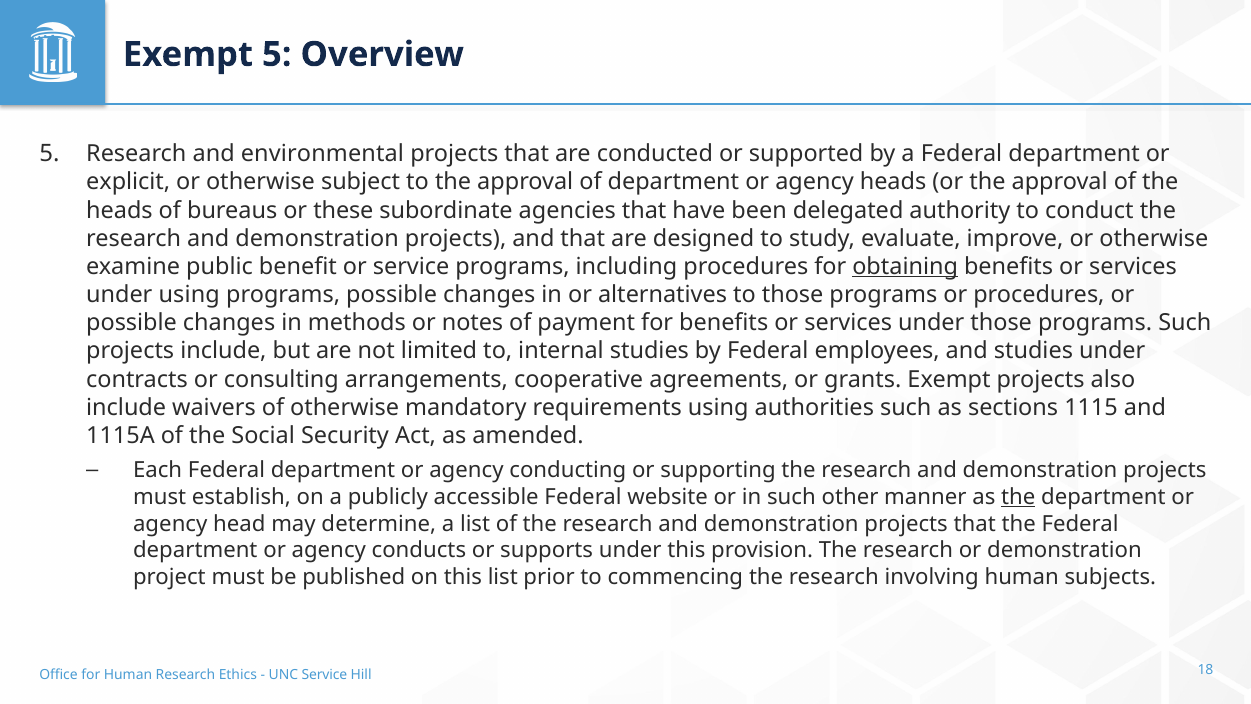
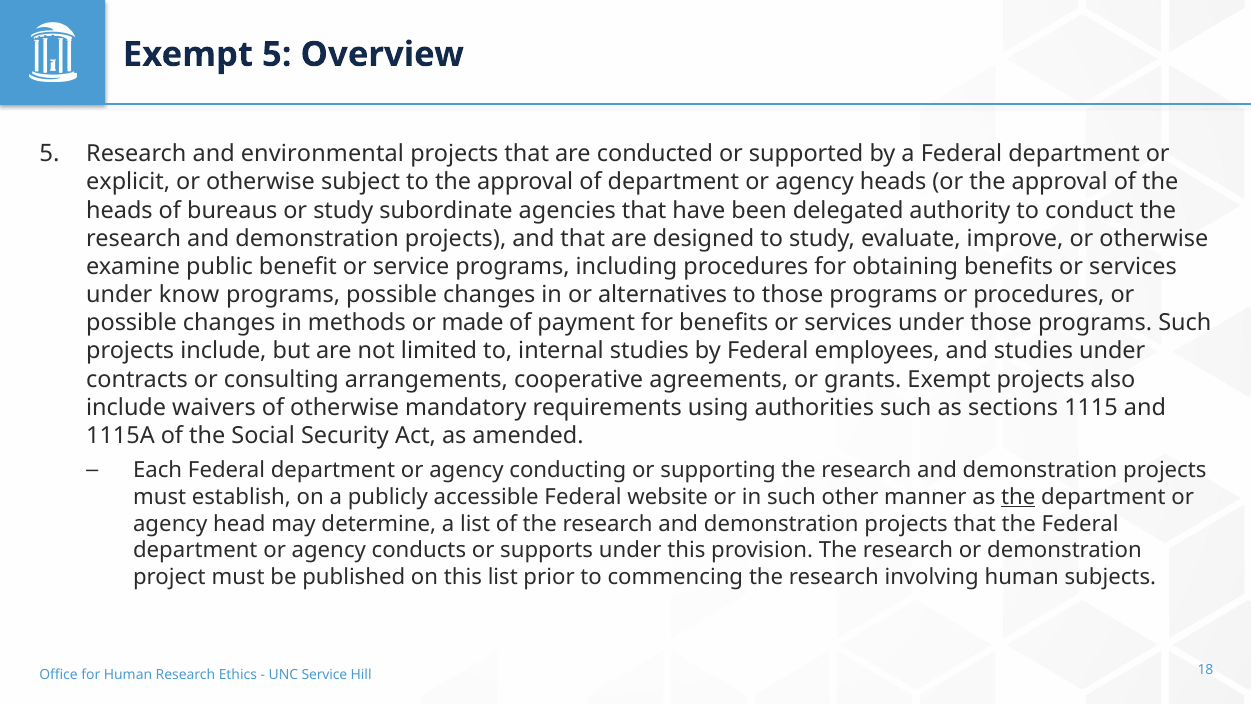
or these: these -> study
obtaining underline: present -> none
under using: using -> know
notes: notes -> made
